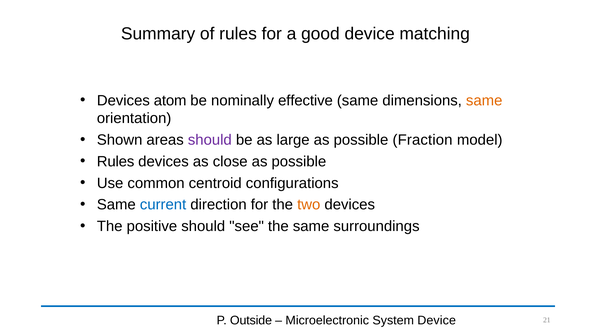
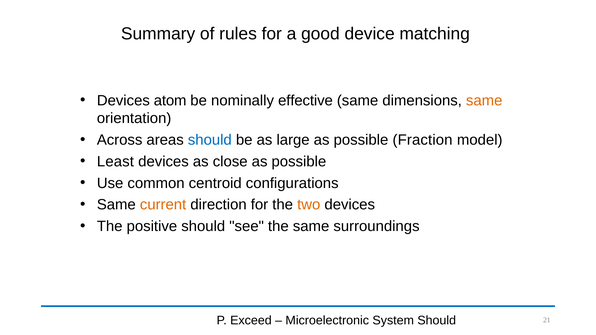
Shown: Shown -> Across
should at (210, 140) colour: purple -> blue
Rules at (116, 162): Rules -> Least
current colour: blue -> orange
Outside: Outside -> Exceed
System Device: Device -> Should
